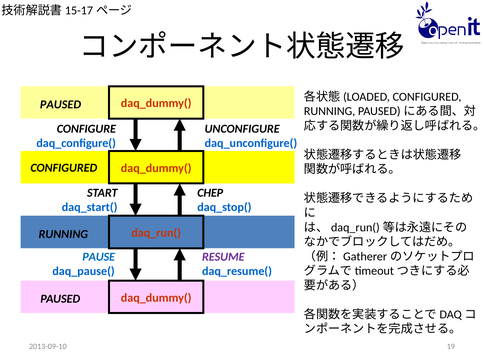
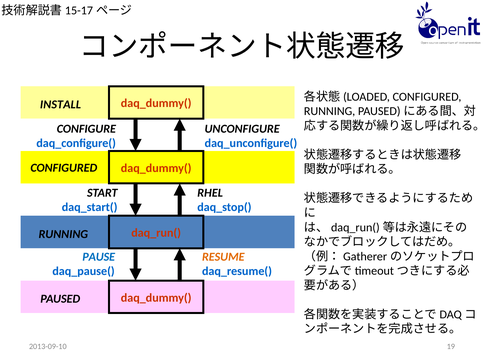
PAUSED at (61, 104): PAUSED -> INSTALL
CHEP: CHEP -> RHEL
RESUME colour: purple -> orange
